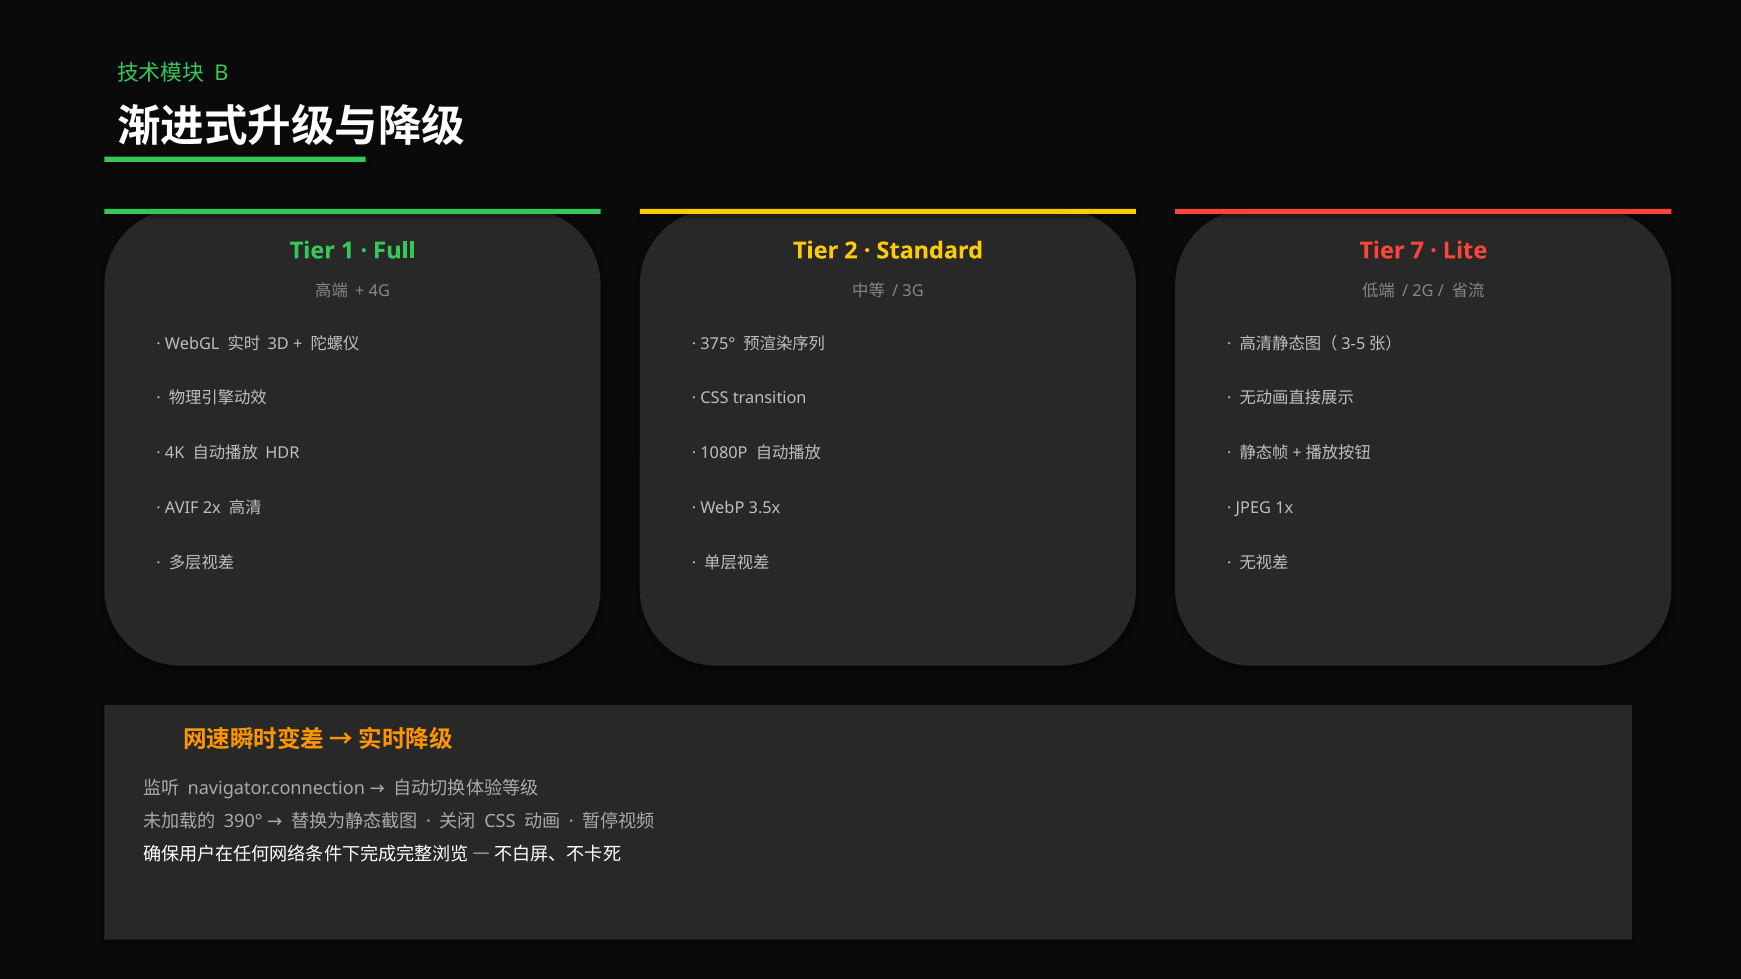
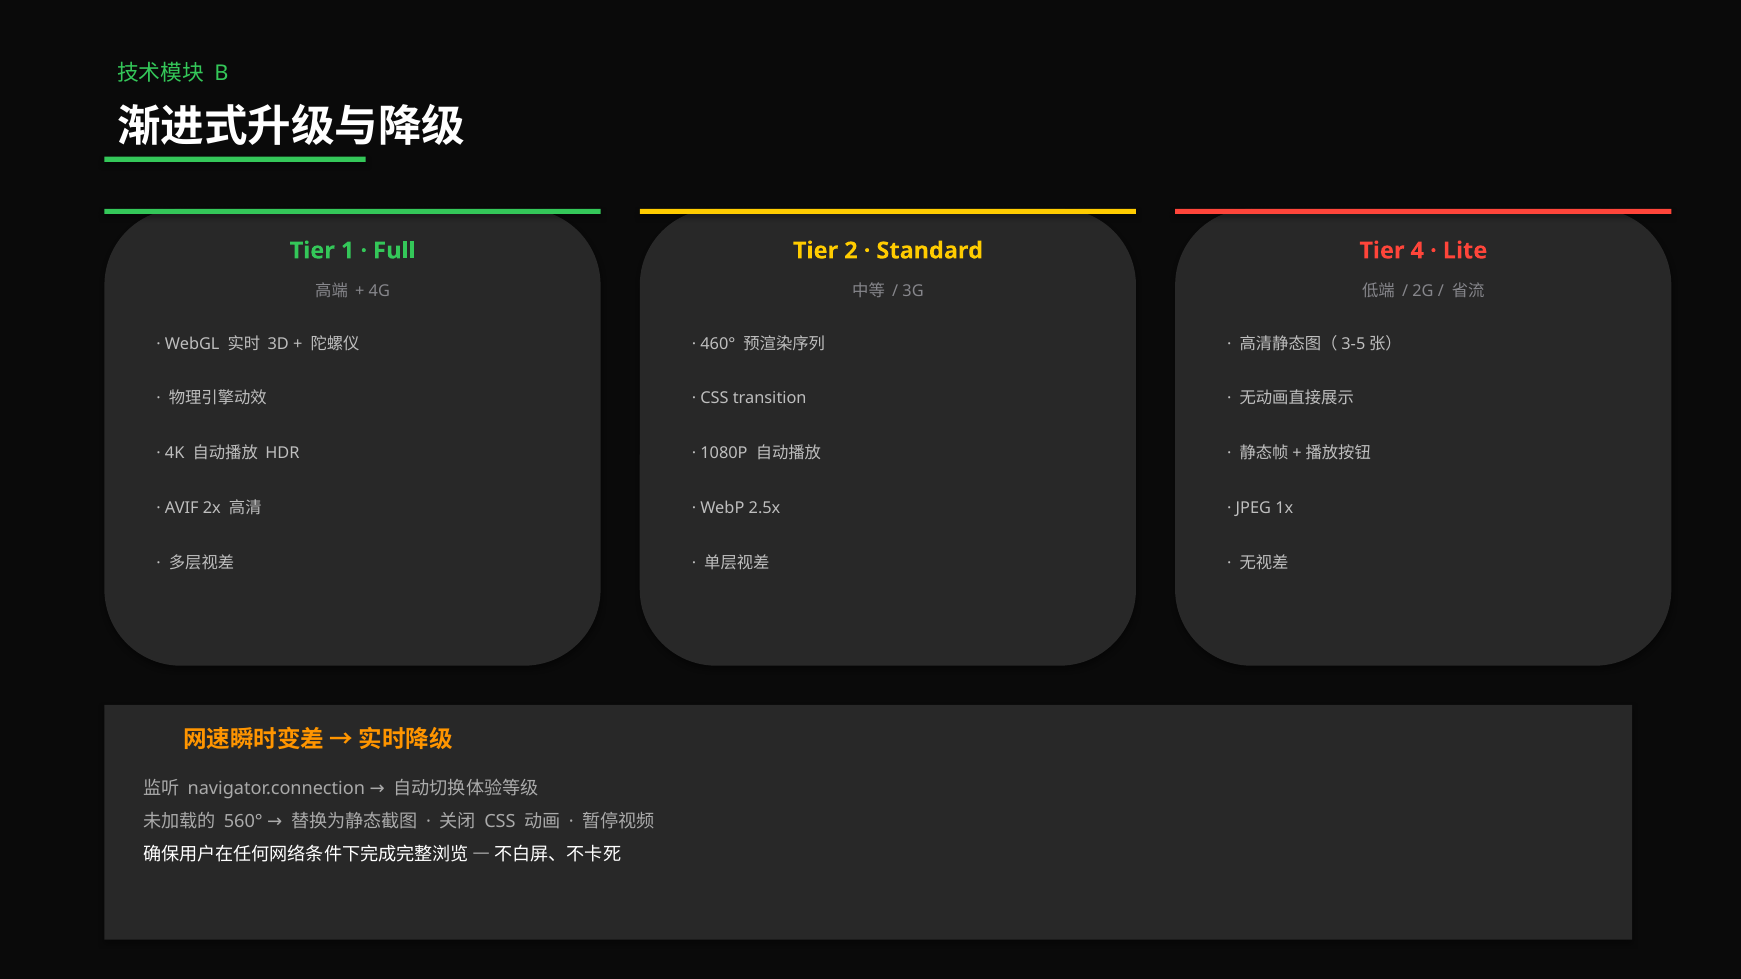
7: 7 -> 4
375°: 375° -> 460°
3.5x: 3.5x -> 2.5x
390°: 390° -> 560°
